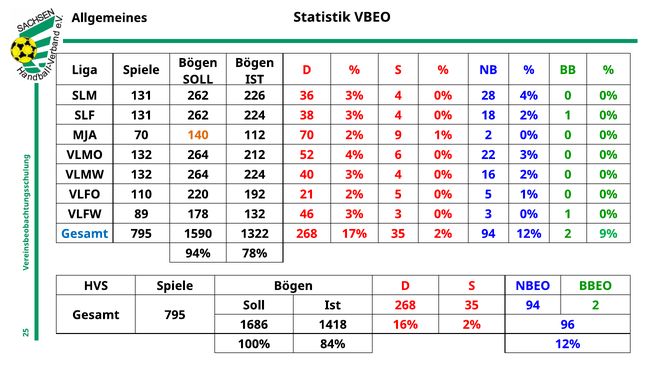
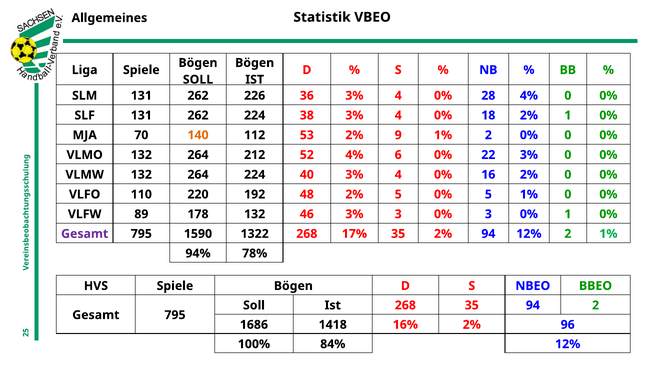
112 70: 70 -> 53
21: 21 -> 48
Gesamt at (85, 234) colour: blue -> purple
2 9%: 9% -> 1%
